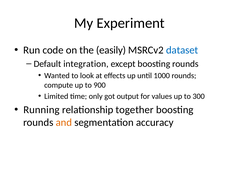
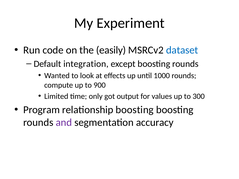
Running: Running -> Program
relationship together: together -> boosting
and colour: orange -> purple
